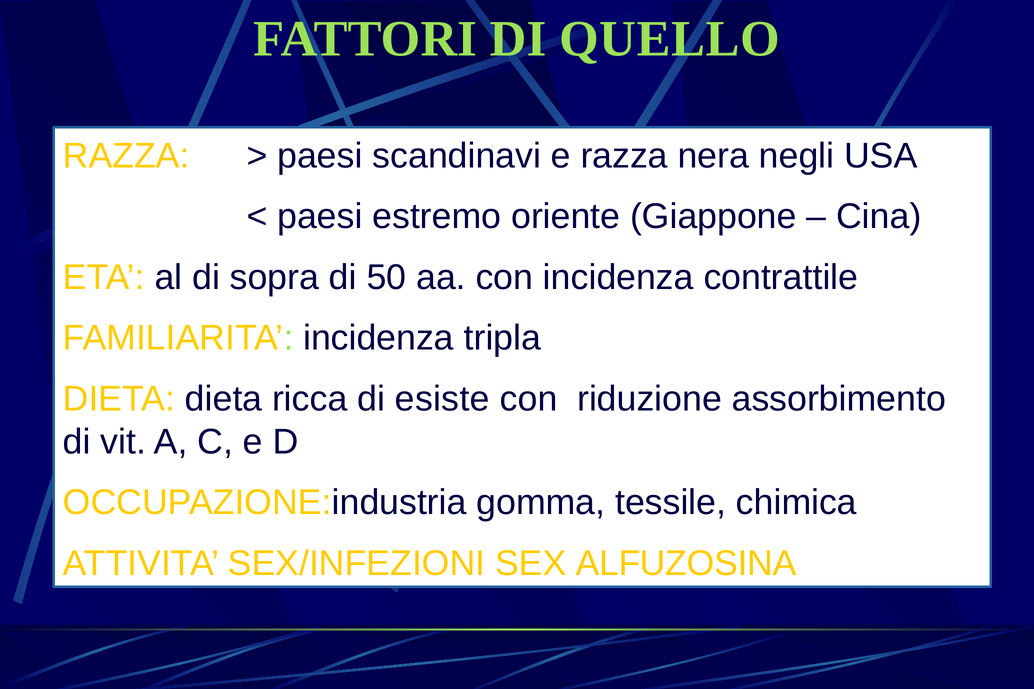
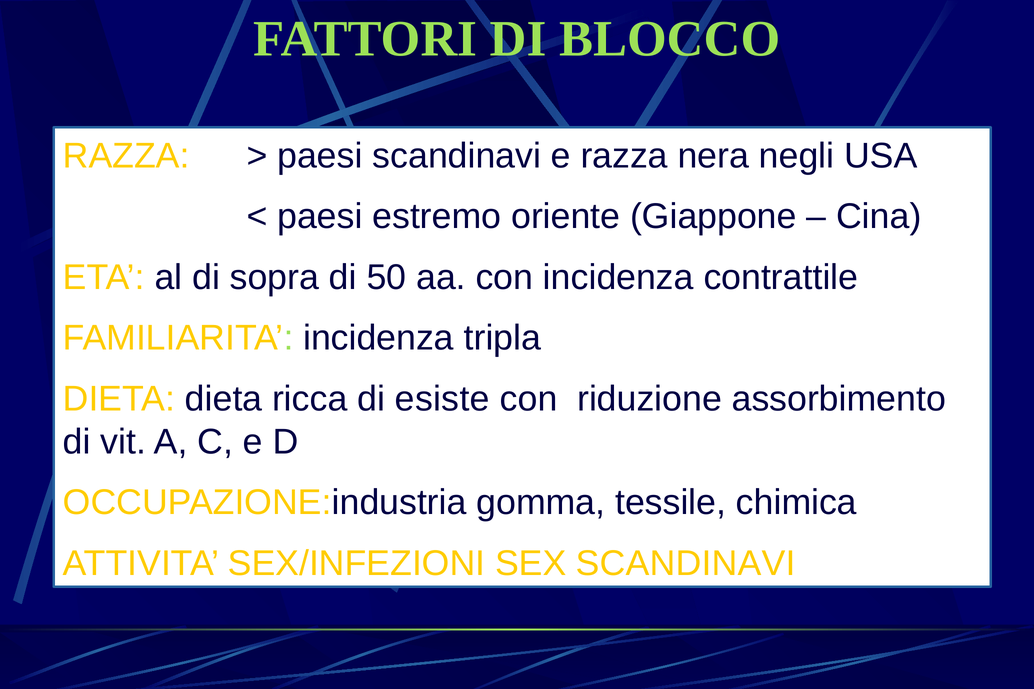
QUELLO: QUELLO -> BLOCCO
SEX ALFUZOSINA: ALFUZOSINA -> SCANDINAVI
